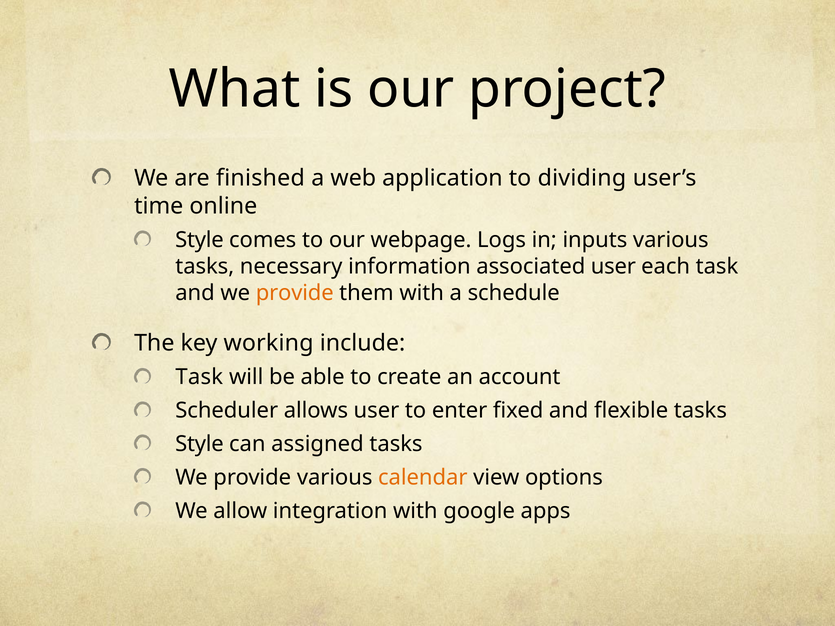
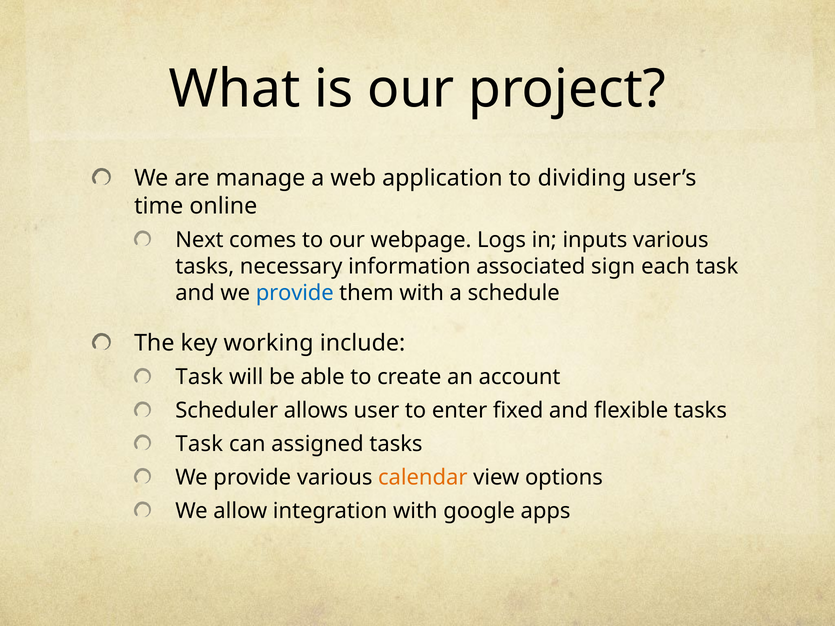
finished: finished -> manage
Style at (199, 240): Style -> Next
associated user: user -> sign
provide at (295, 293) colour: orange -> blue
Style at (199, 444): Style -> Task
